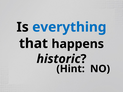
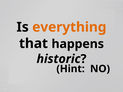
everything colour: blue -> orange
